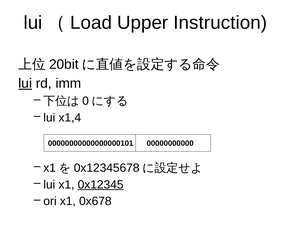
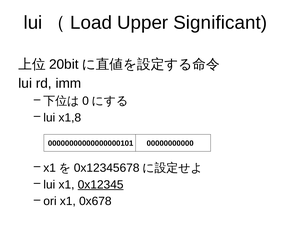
Instruction: Instruction -> Significant
lui at (25, 84) underline: present -> none
x1,4: x1,4 -> x1,8
